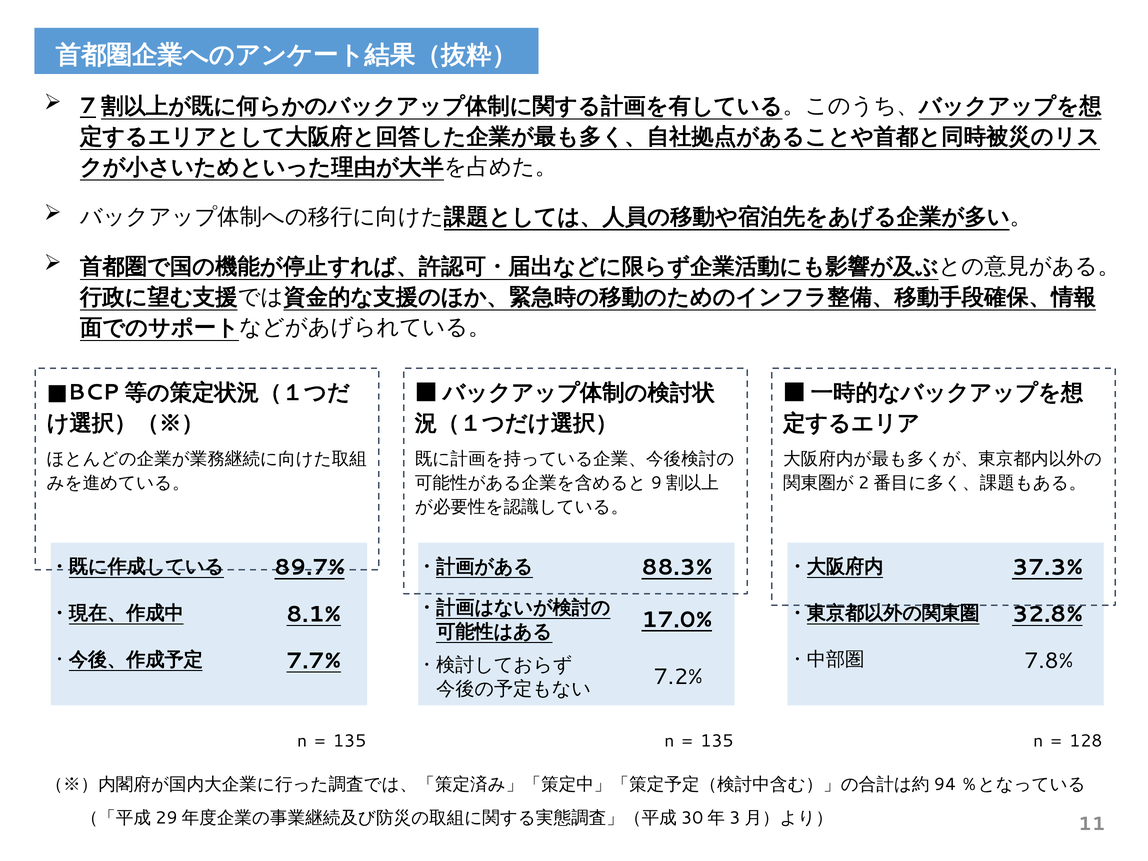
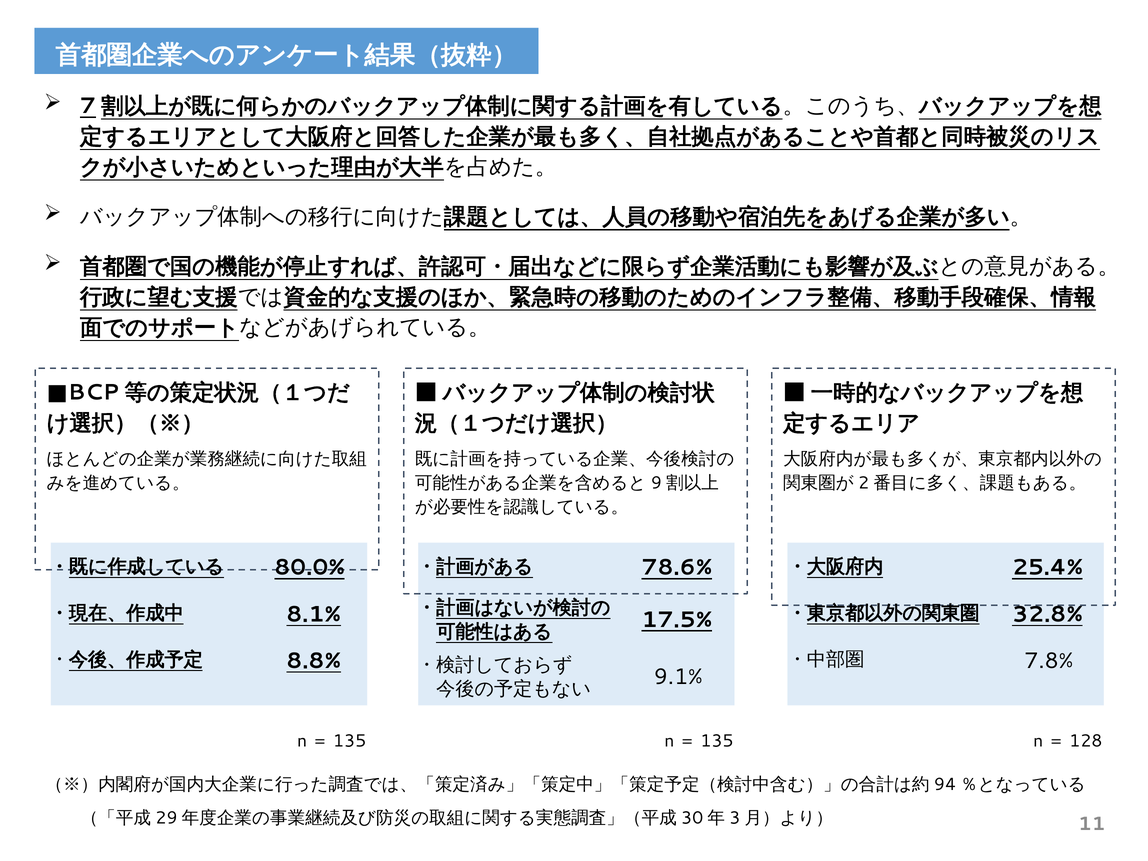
89.7%: 89.7% -> 80.0%
88.3%: 88.3% -> 78.6%
37.3%: 37.3% -> 25.4%
17.0%: 17.0% -> 17.5%
7.7%: 7.7% -> 8.8%
7.2%: 7.2% -> 9.1%
